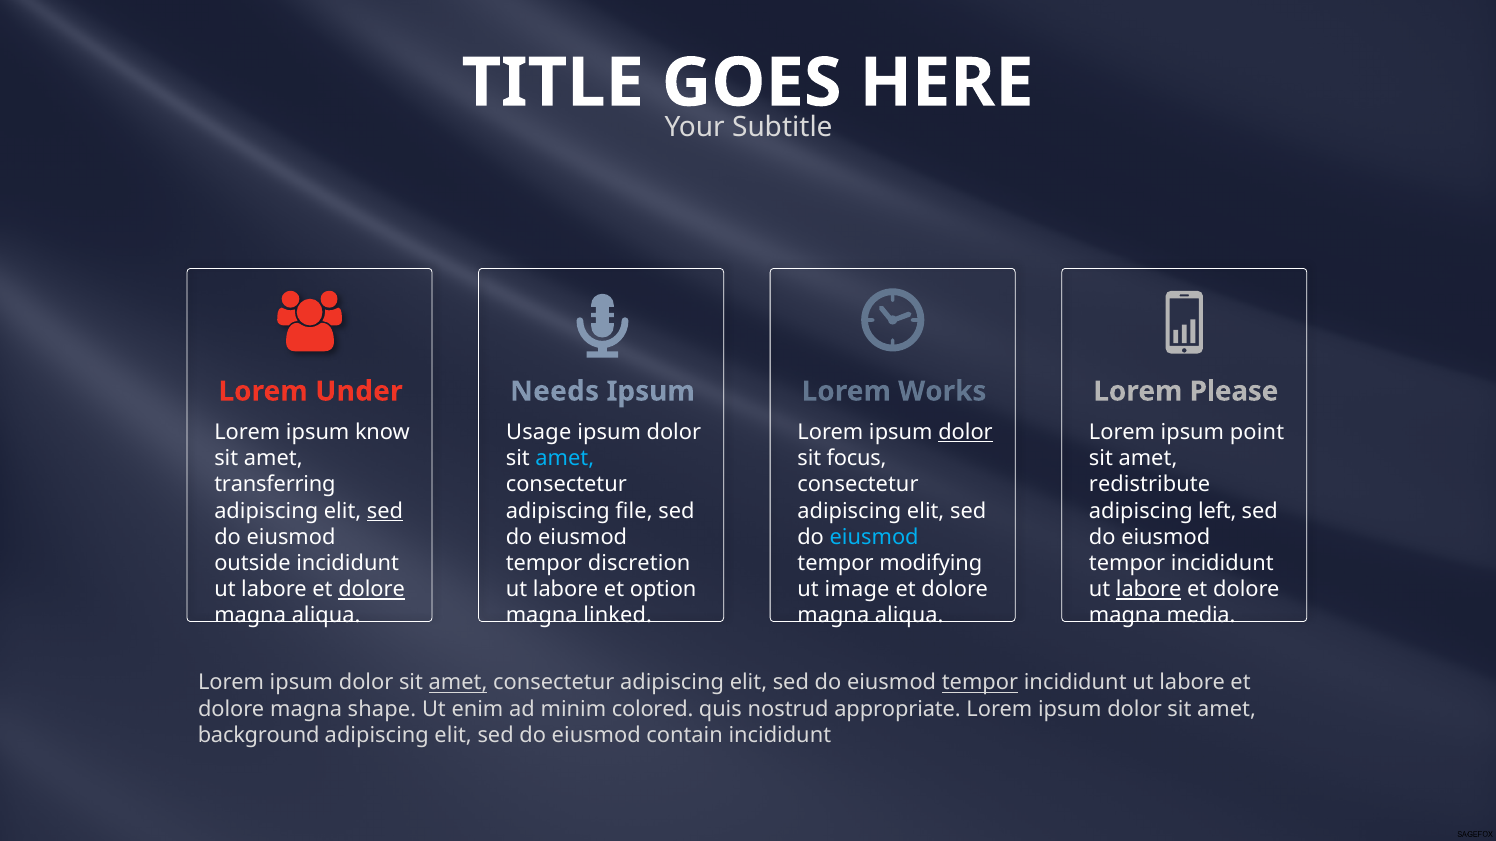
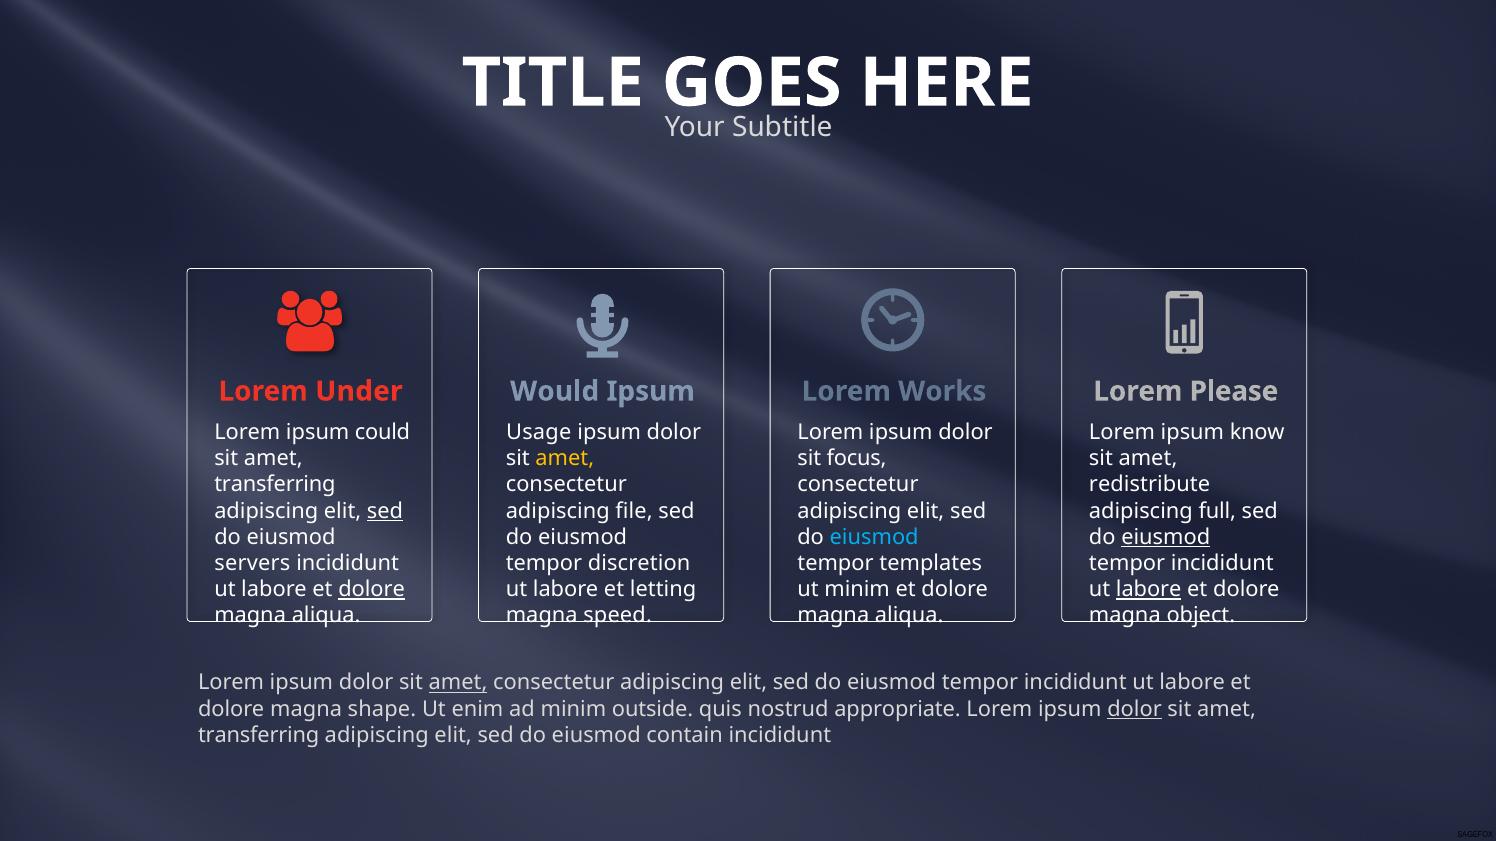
Needs: Needs -> Would
know: know -> could
dolor at (965, 433) underline: present -> none
point: point -> know
amet at (565, 459) colour: light blue -> yellow
left: left -> full
eiusmod at (1166, 537) underline: none -> present
outside: outside -> servers
modifying: modifying -> templates
option: option -> letting
ut image: image -> minim
linked: linked -> speed
media: media -> object
tempor at (980, 683) underline: present -> none
colored: colored -> outside
dolor at (1135, 709) underline: none -> present
background at (259, 736): background -> transferring
